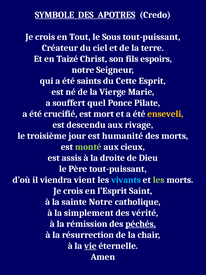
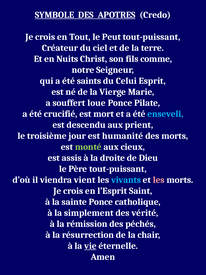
Sous: Sous -> Peut
Taizé: Taizé -> Nuits
espoirs: espoirs -> comme
Cette: Cette -> Celui
quel: quel -> loue
enseveli colour: yellow -> light blue
rivage: rivage -> prient
les at (159, 180) colour: light green -> pink
sainte Notre: Notre -> Ponce
péchés underline: present -> none
